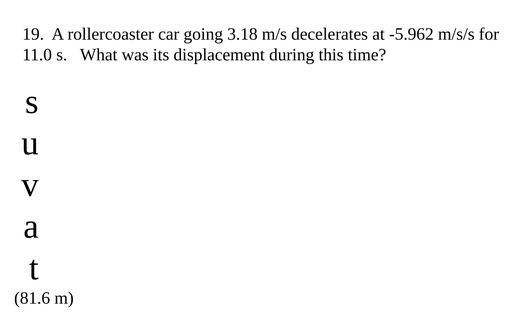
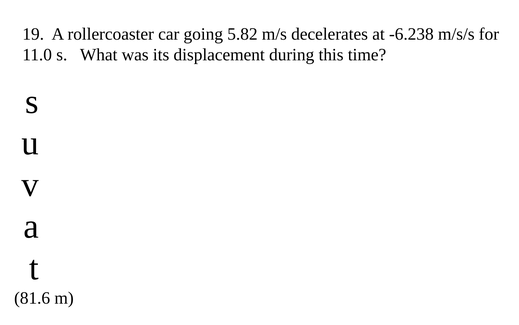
3.18: 3.18 -> 5.82
-5.962: -5.962 -> -6.238
